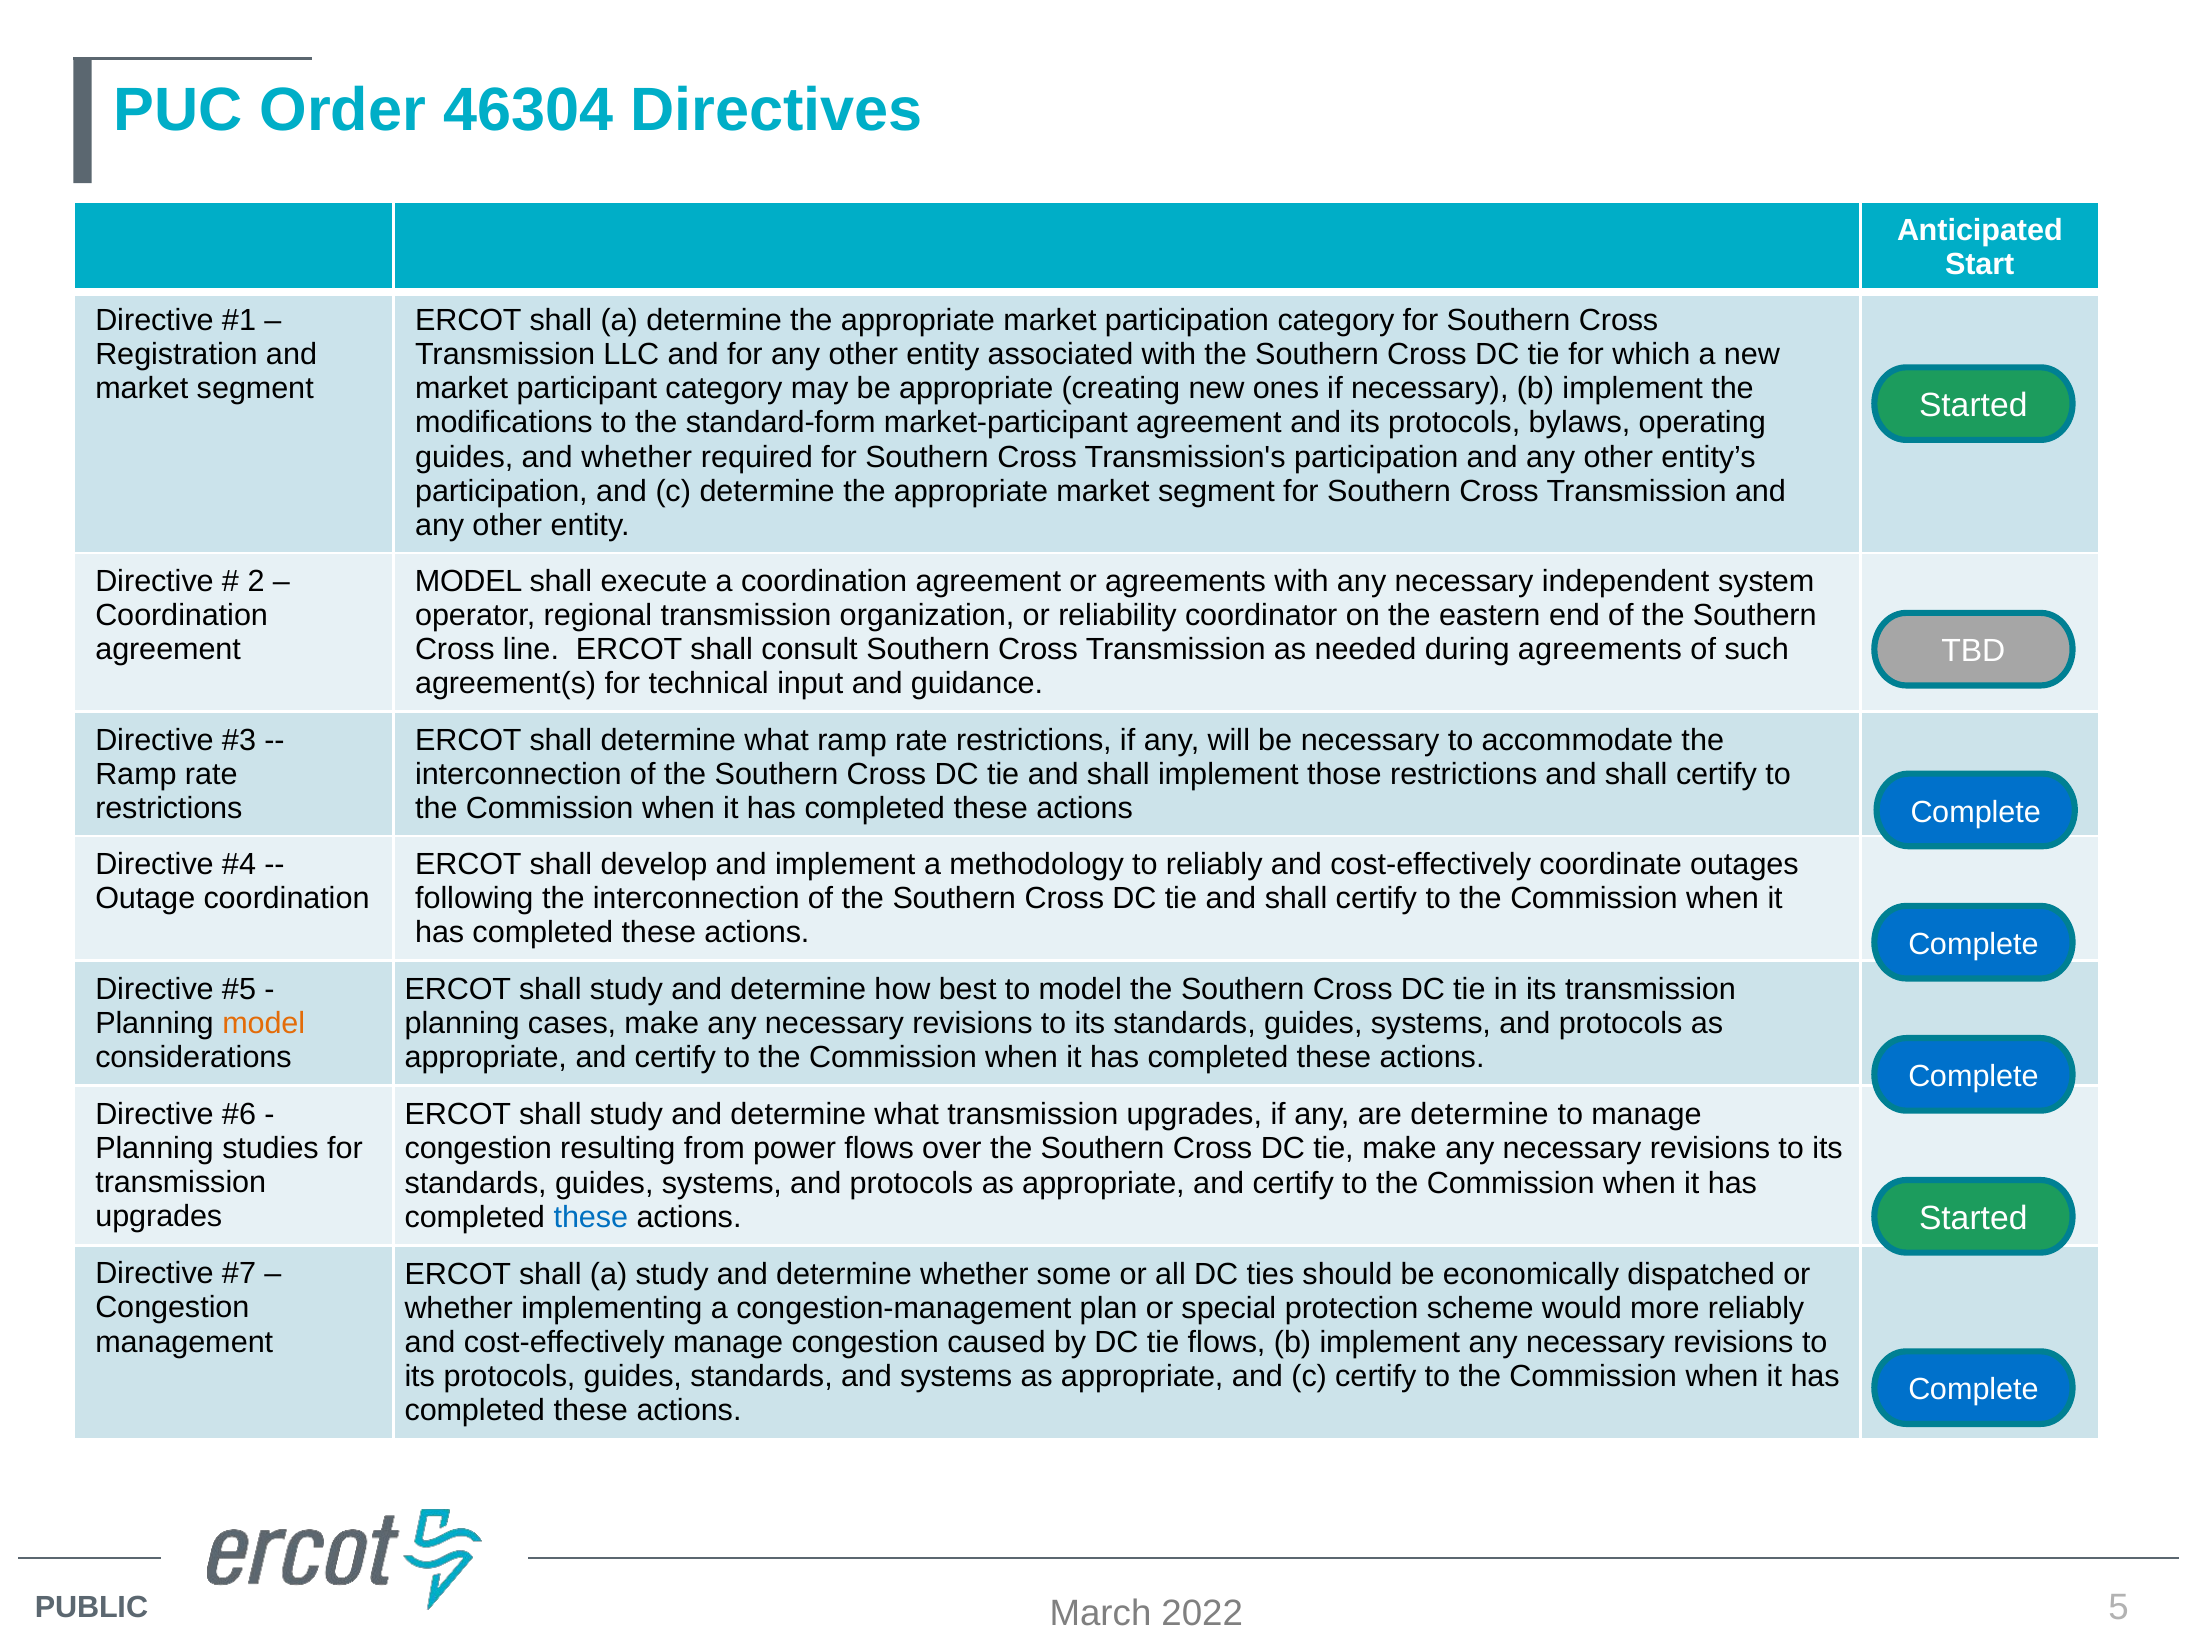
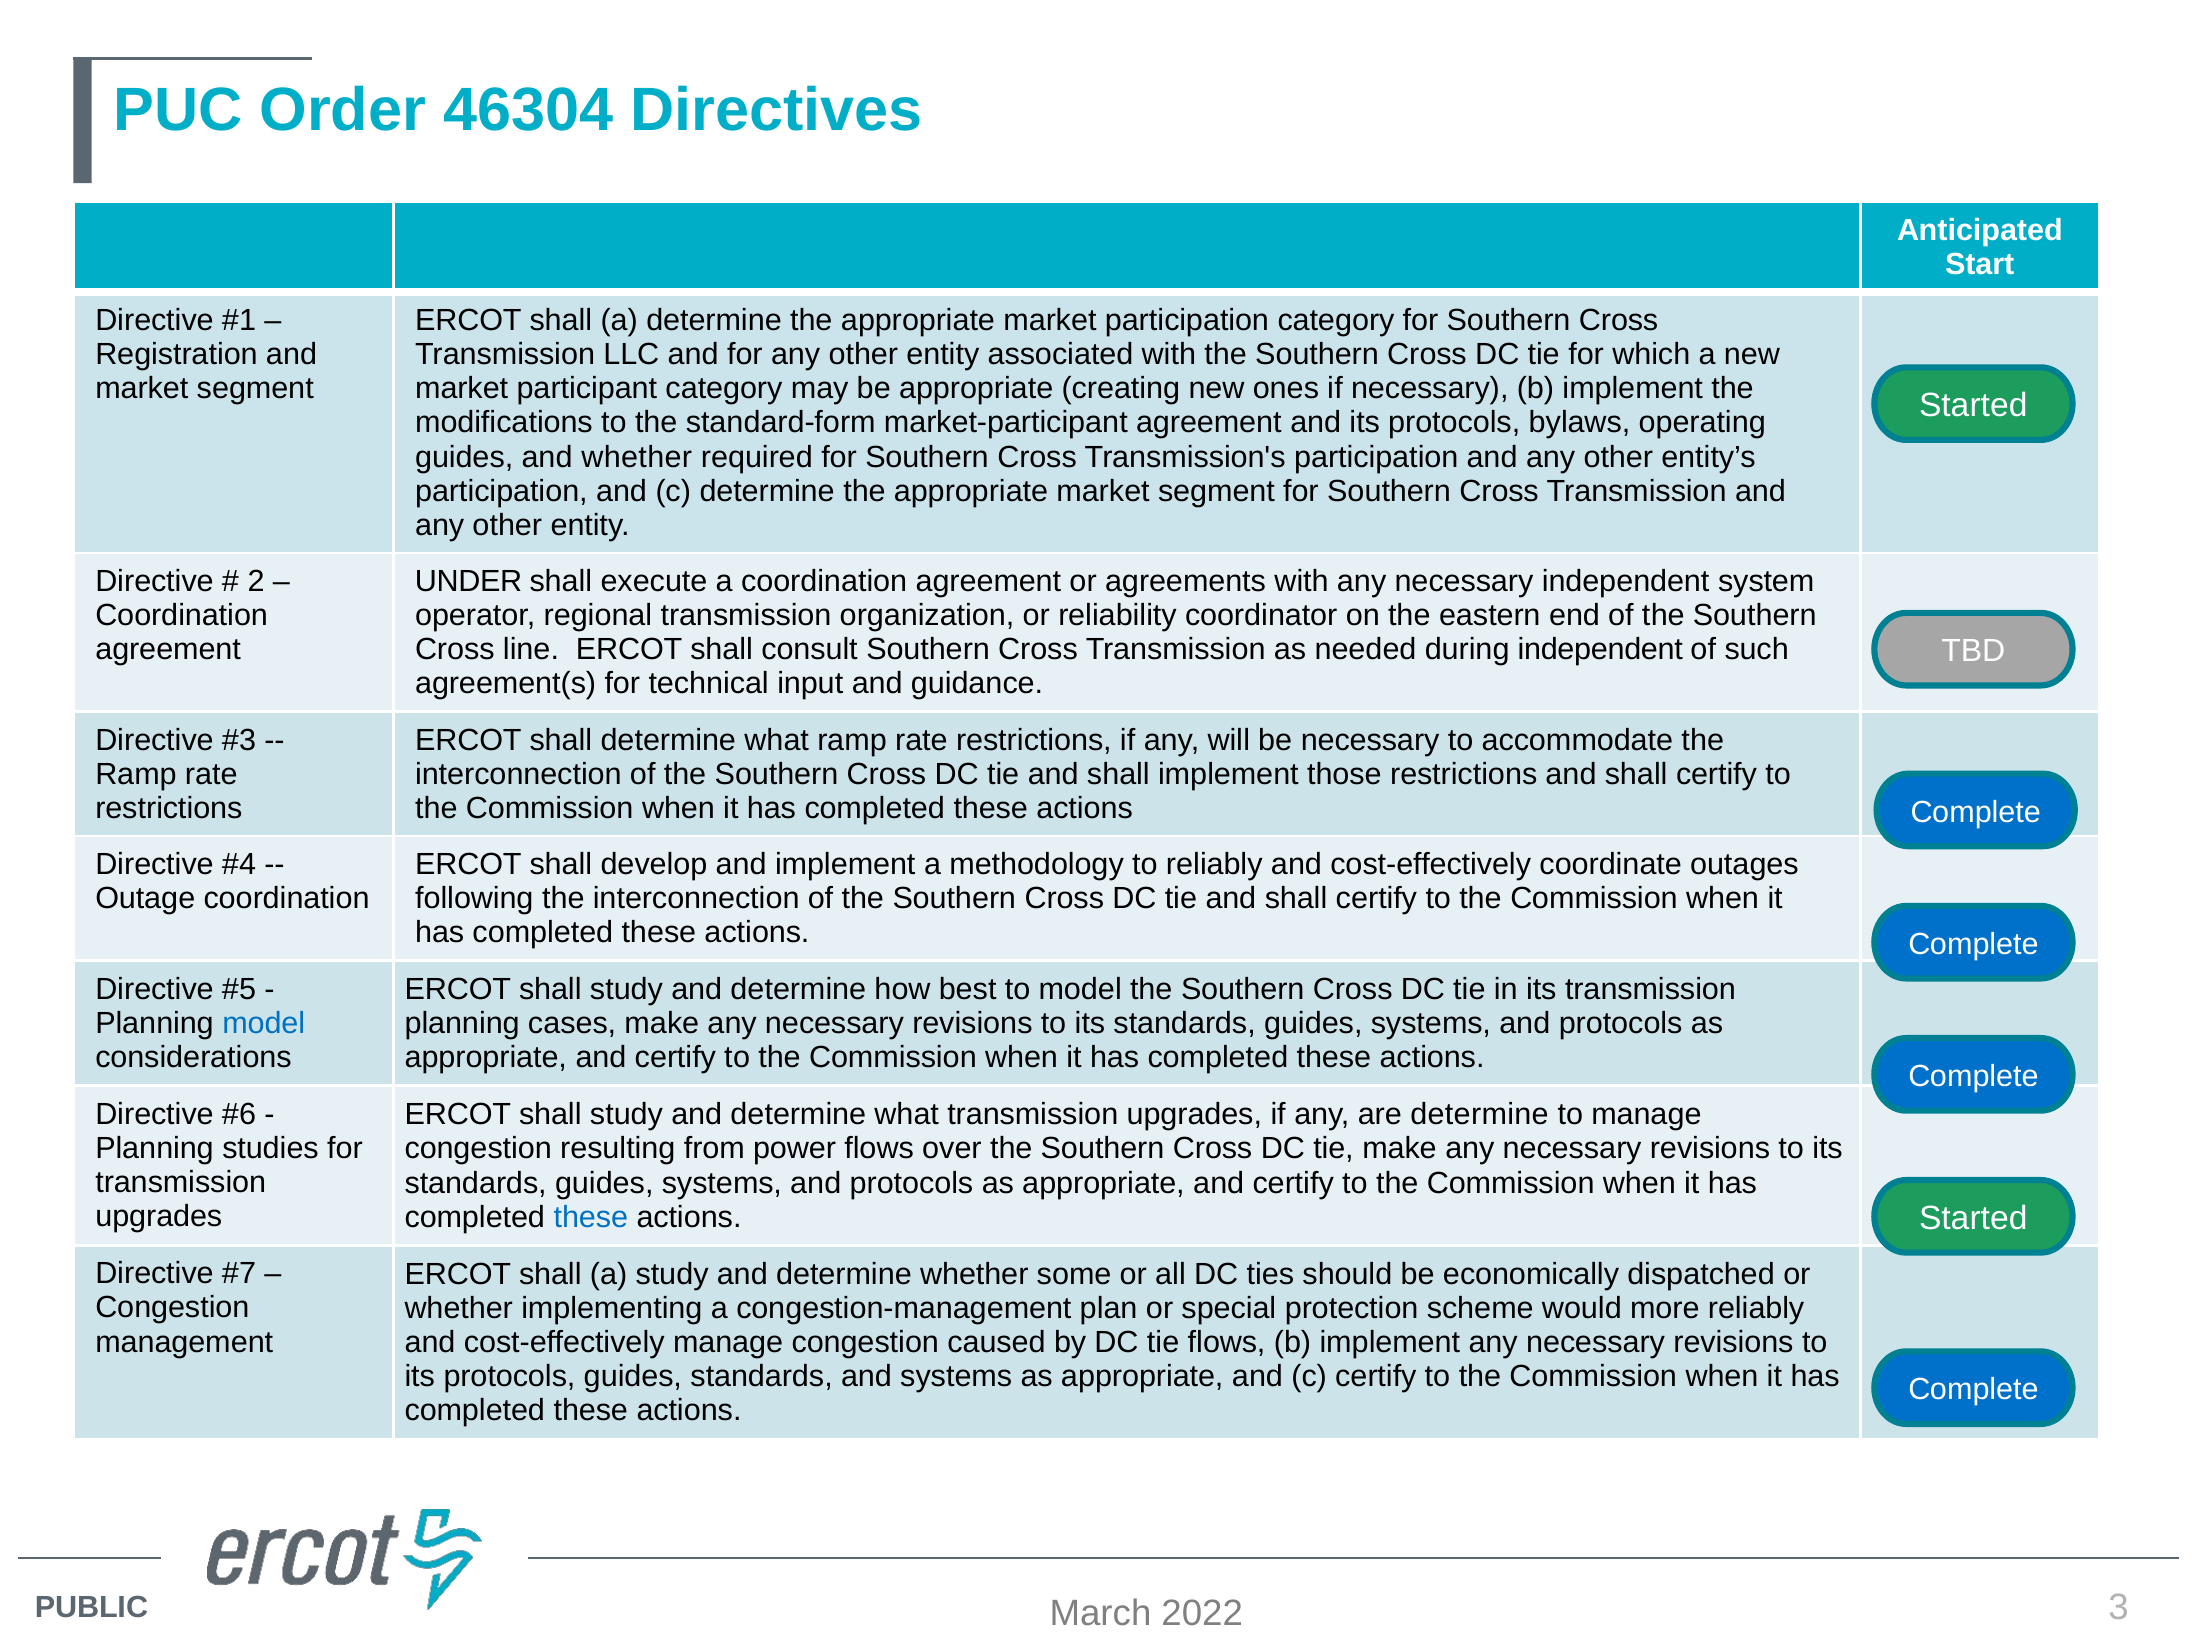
MODEL at (469, 582): MODEL -> UNDER
during agreements: agreements -> independent
model at (264, 1024) colour: orange -> blue
5: 5 -> 3
